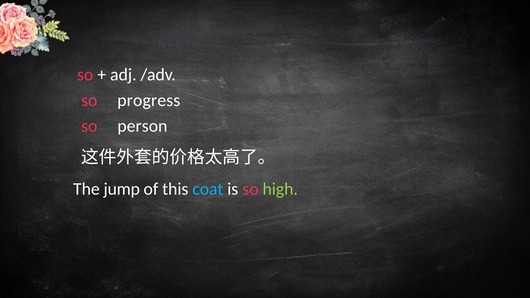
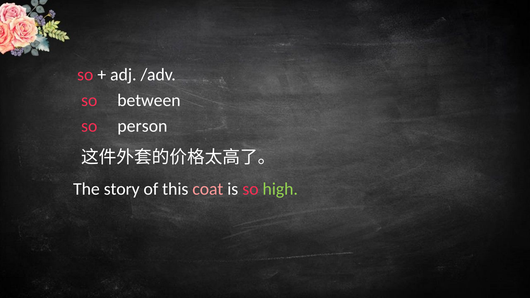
progress: progress -> between
jump: jump -> story
coat colour: light blue -> pink
